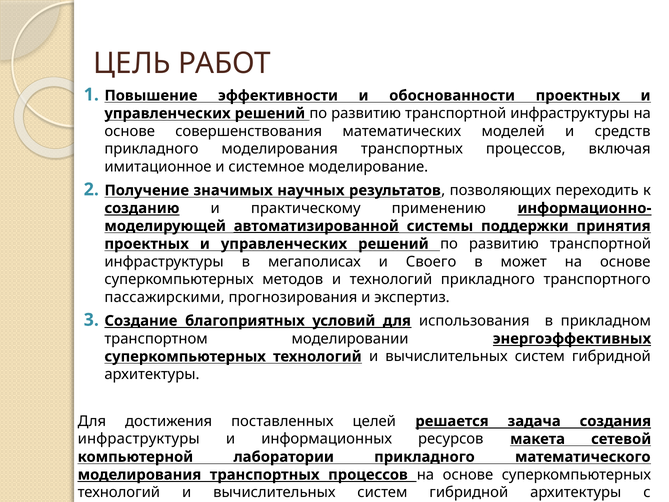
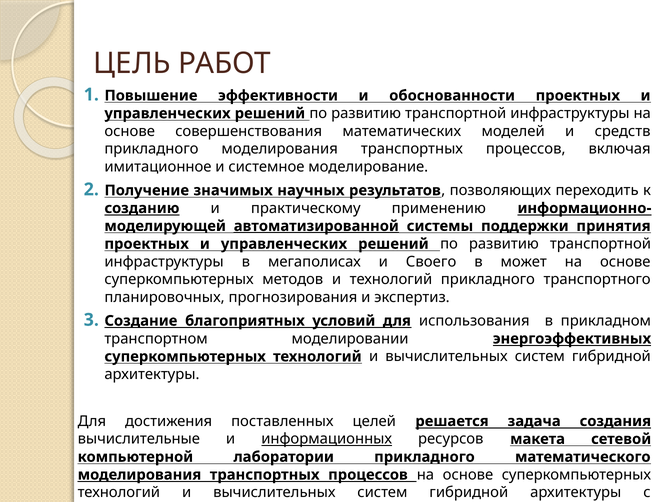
пассажирскими: пассажирскими -> планировочных
инфраструктуры at (139, 439): инфраструктуры -> вычислительные
информационных underline: none -> present
